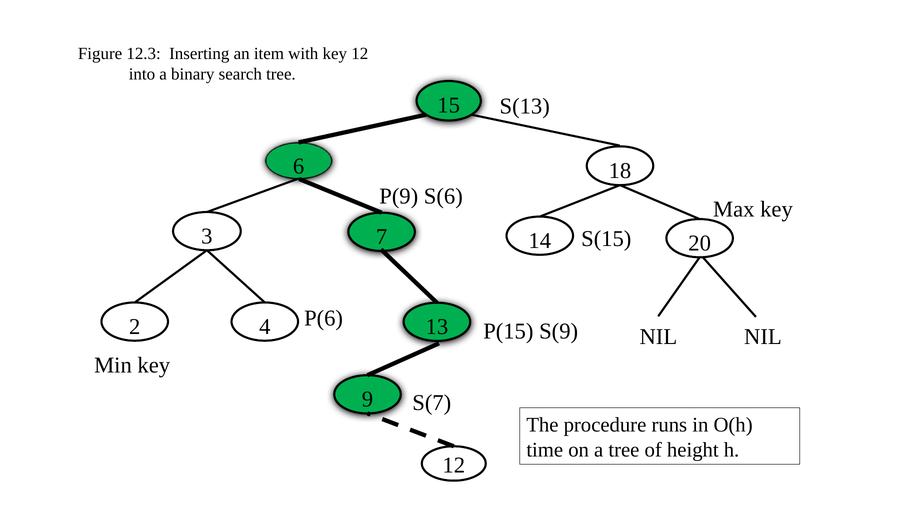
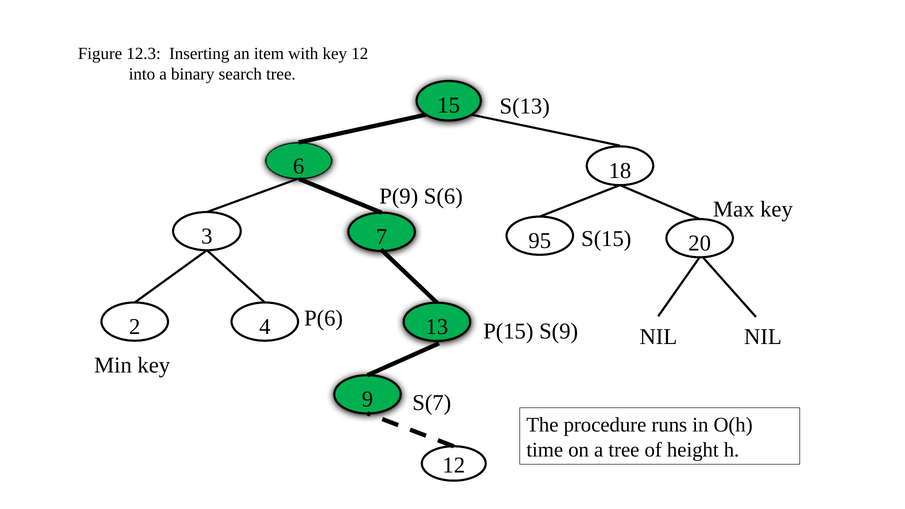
14: 14 -> 95
